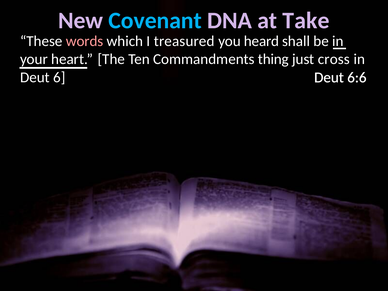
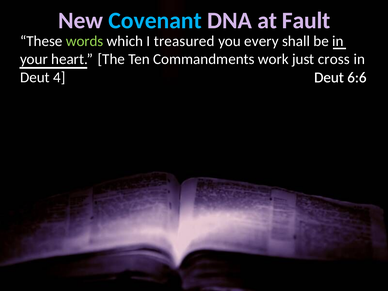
Take: Take -> Fault
words colour: pink -> light green
heard: heard -> every
thing: thing -> work
6: 6 -> 4
